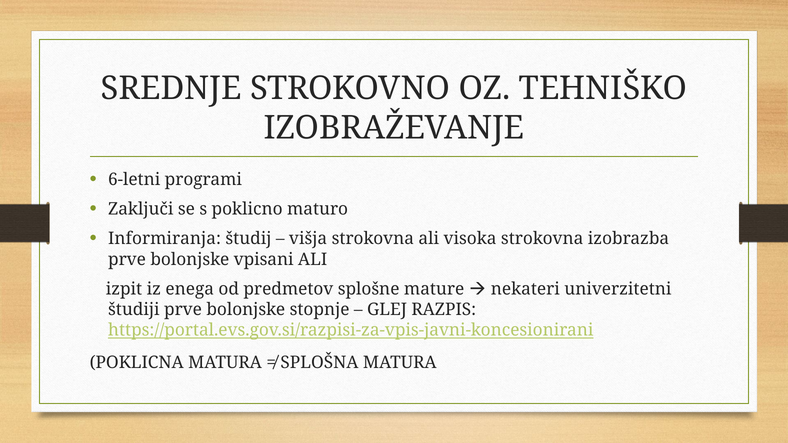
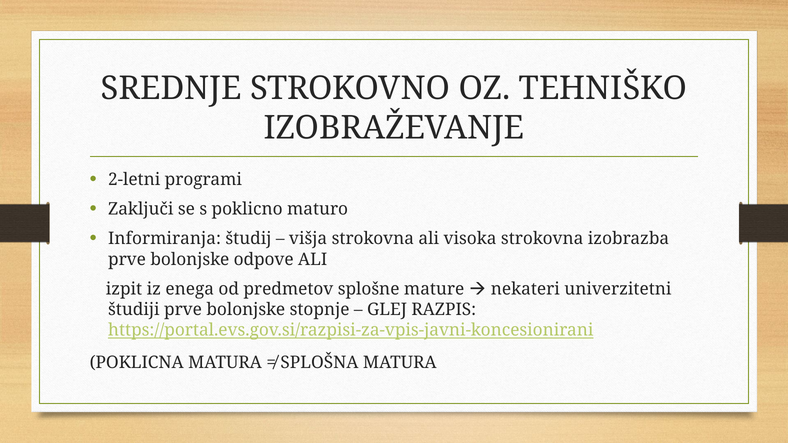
6-letni: 6-letni -> 2-letni
vpisani: vpisani -> odpove
